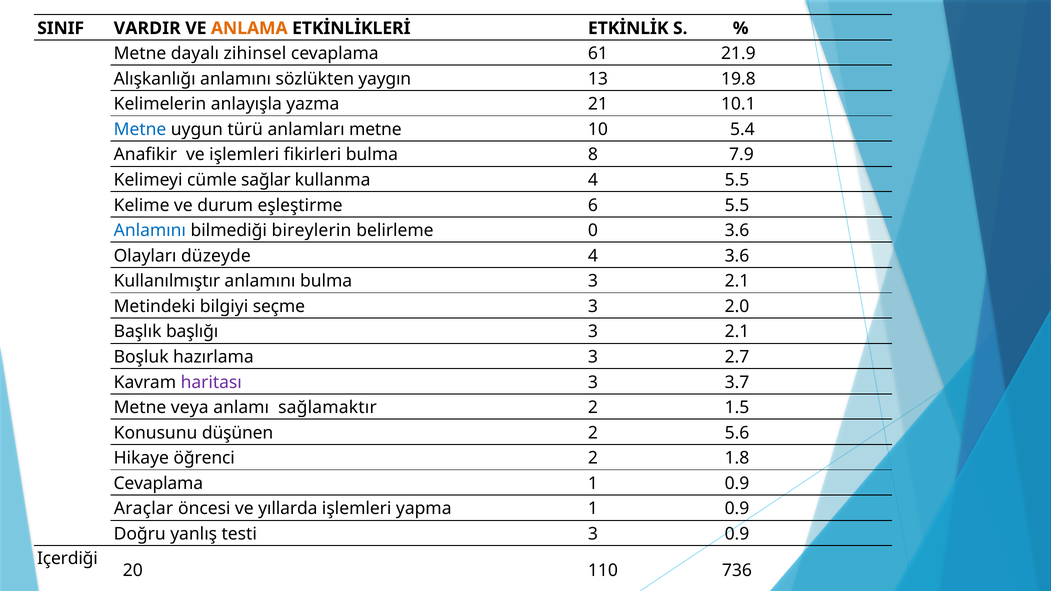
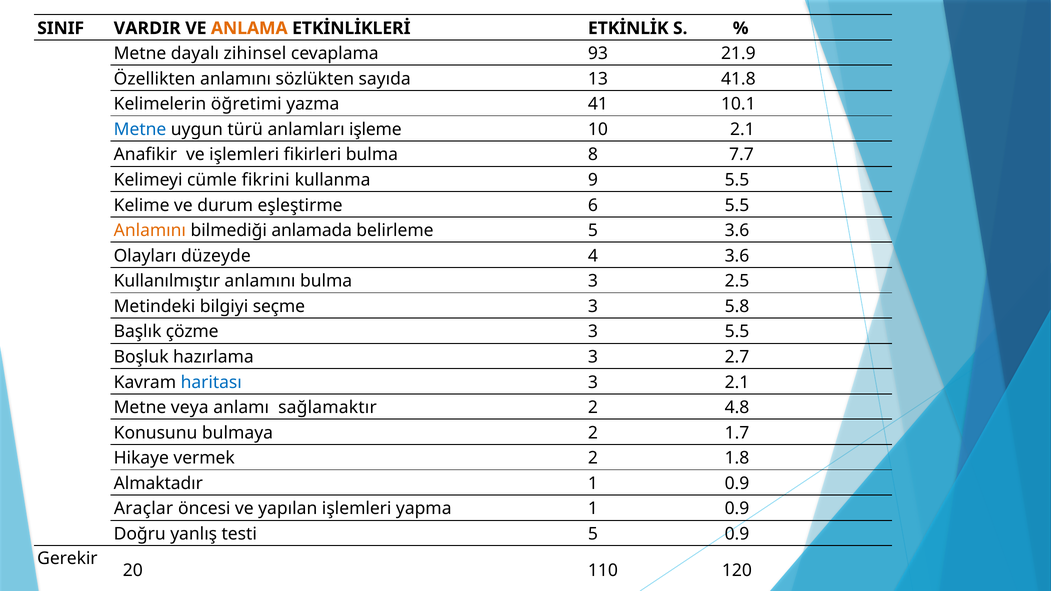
61: 61 -> 93
Alışkanlığı: Alışkanlığı -> Özellikten
yaygın: yaygın -> sayıda
19.8: 19.8 -> 41.8
anlayışla: anlayışla -> öğretimi
21: 21 -> 41
anlamları metne: metne -> işleme
10 5.4: 5.4 -> 2.1
7.9: 7.9 -> 7.7
sağlar: sağlar -> fikrini
kullanma 4: 4 -> 9
Anlamını at (150, 231) colour: blue -> orange
bireylerin: bireylerin -> anlamada
belirleme 0: 0 -> 5
bulma 3 2.1: 2.1 -> 2.5
2.0: 2.0 -> 5.8
başlığı: başlığı -> çözme
2.1 at (737, 332): 2.1 -> 5.5
haritası colour: purple -> blue
3 3.7: 3.7 -> 2.1
1.5: 1.5 -> 4.8
düşünen: düşünen -> bulmaya
5.6: 5.6 -> 1.7
öğrenci: öğrenci -> vermek
Cevaplama at (158, 484): Cevaplama -> Almaktadır
yıllarda: yıllarda -> yapılan
testi 3: 3 -> 5
Içerdiği: Içerdiği -> Gerekir
736: 736 -> 120
